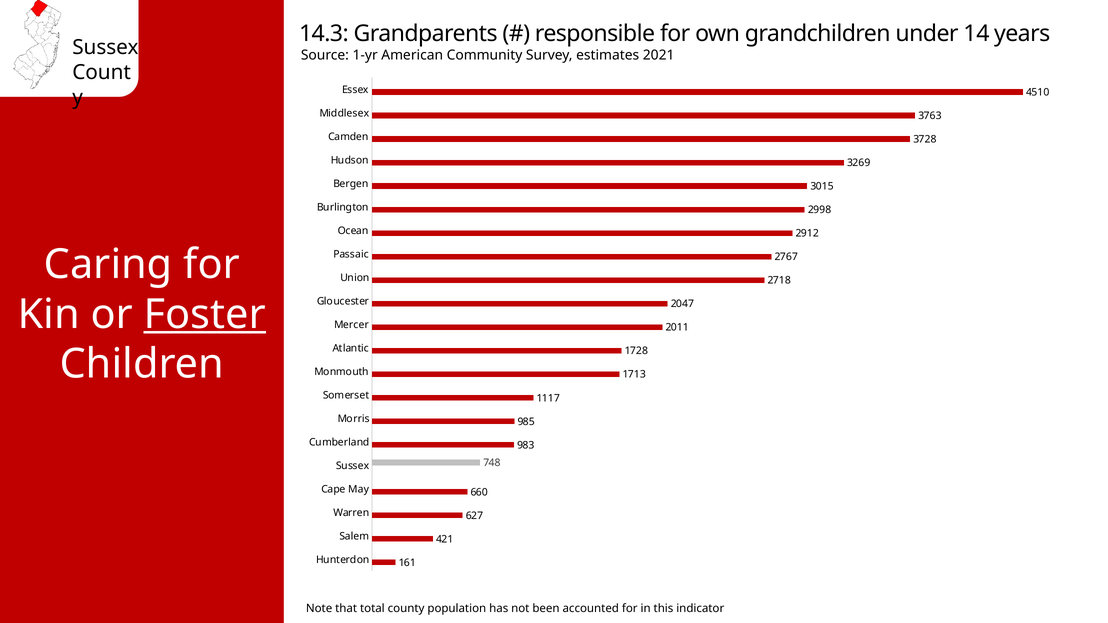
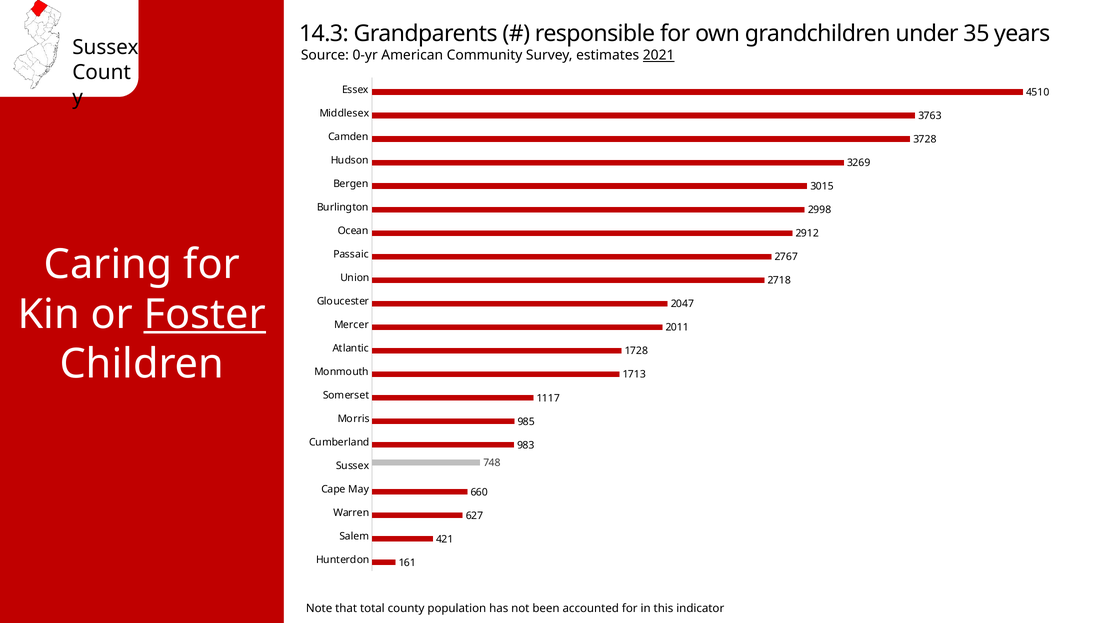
14: 14 -> 35
1-yr: 1-yr -> 0-yr
2021 underline: none -> present
